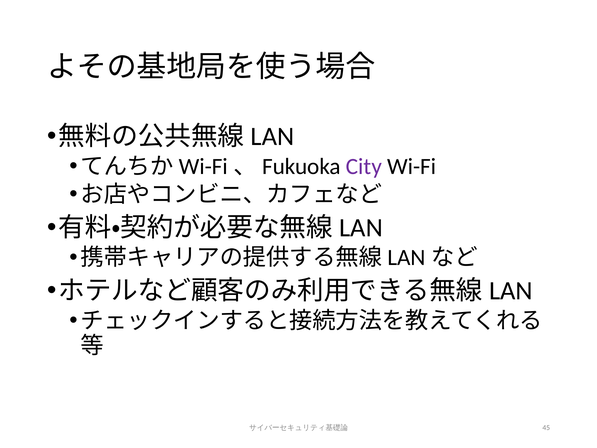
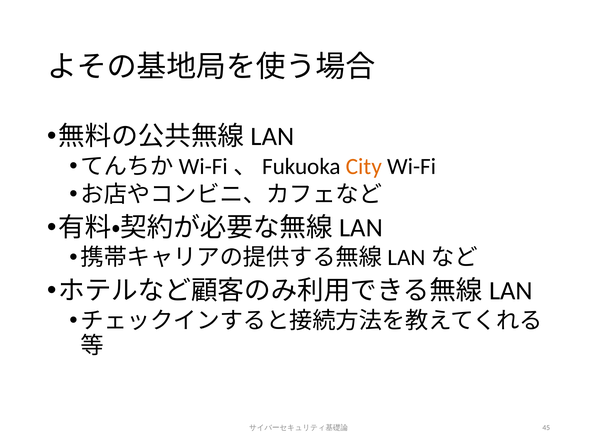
City colour: purple -> orange
